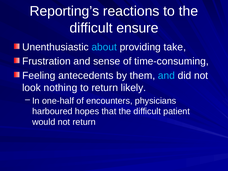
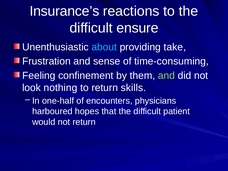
Reporting’s: Reporting’s -> Insurance’s
antecedents: antecedents -> confinement
and at (166, 76) colour: light blue -> light green
likely: likely -> skills
